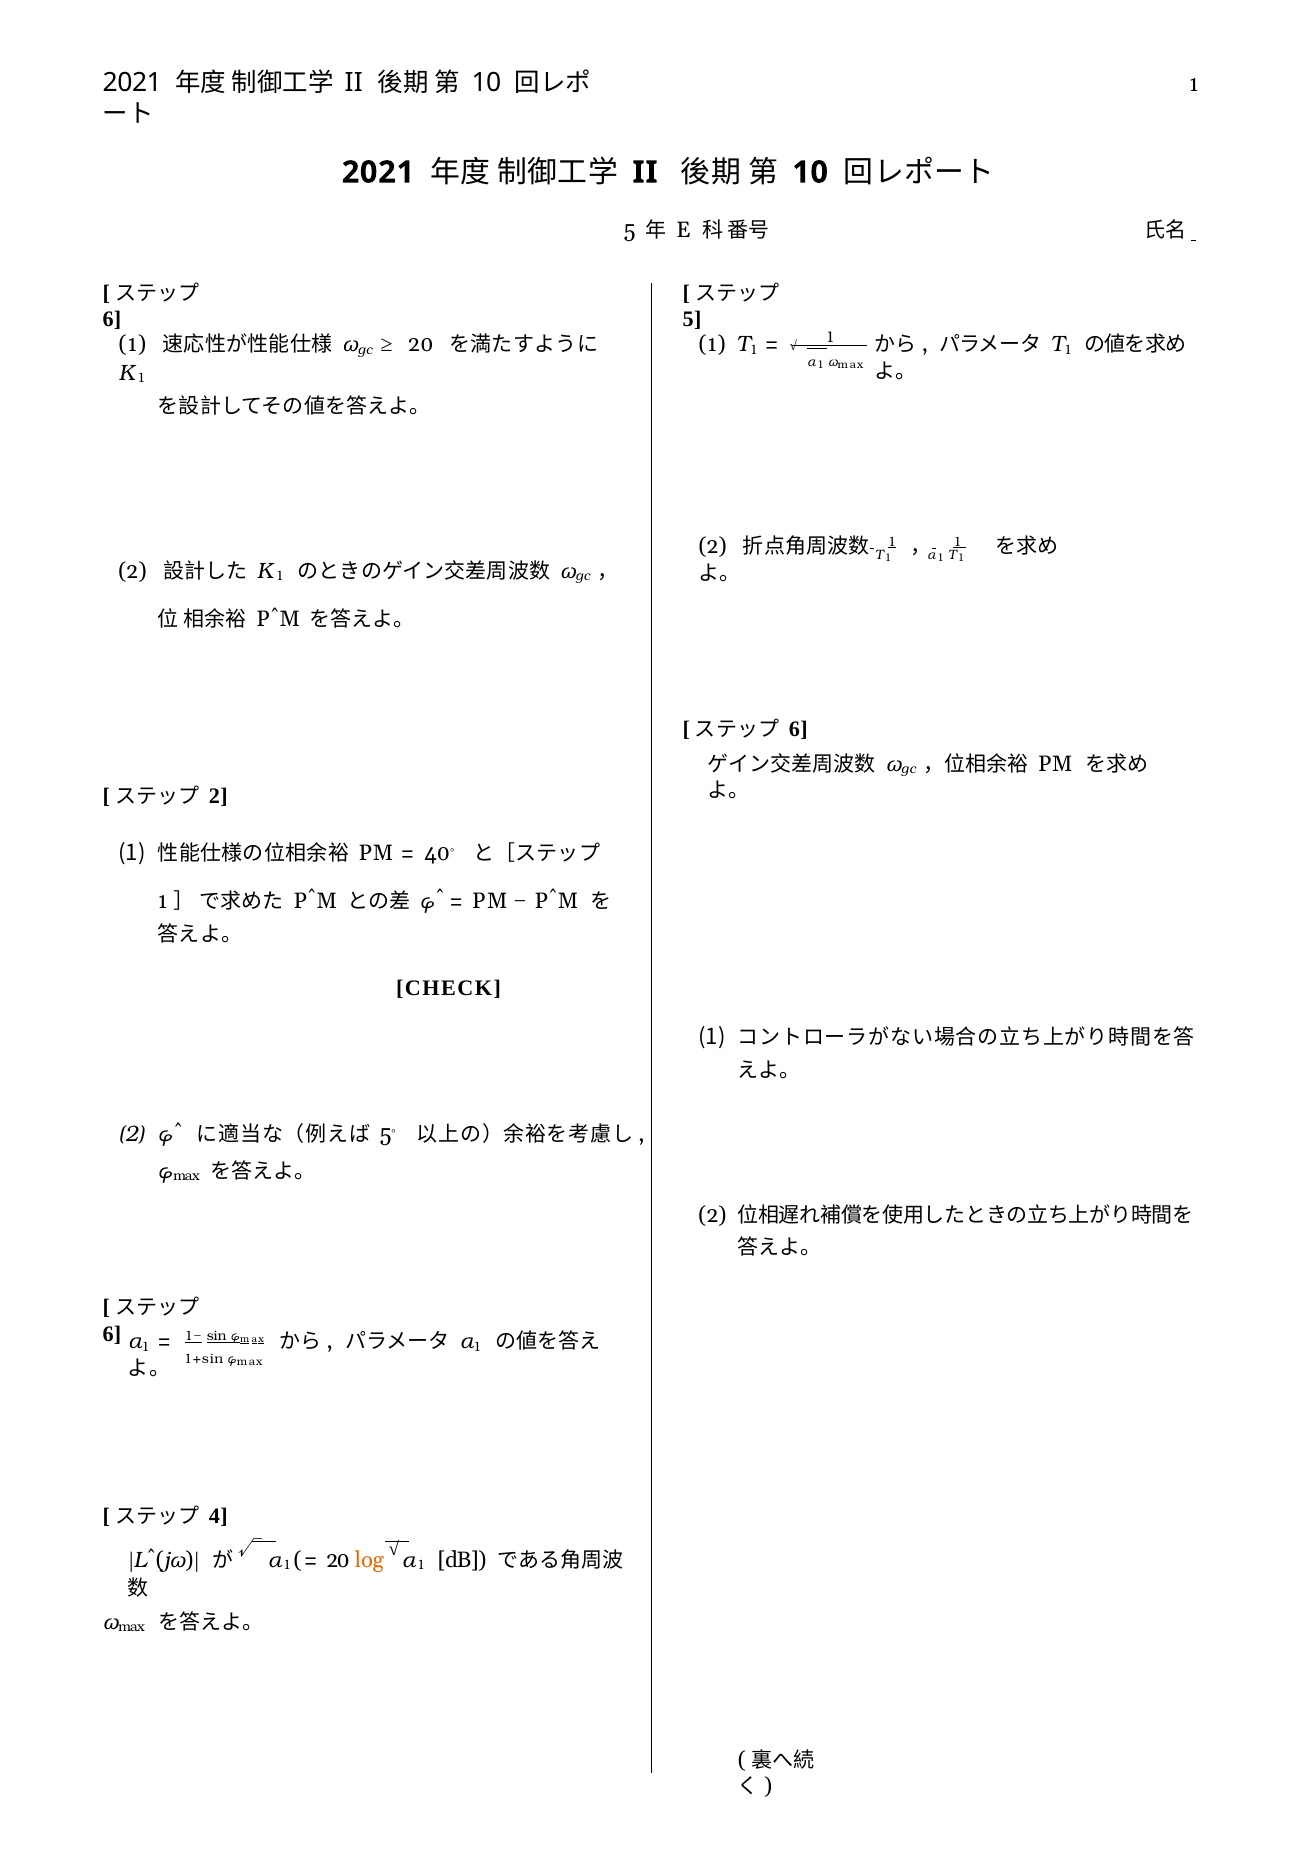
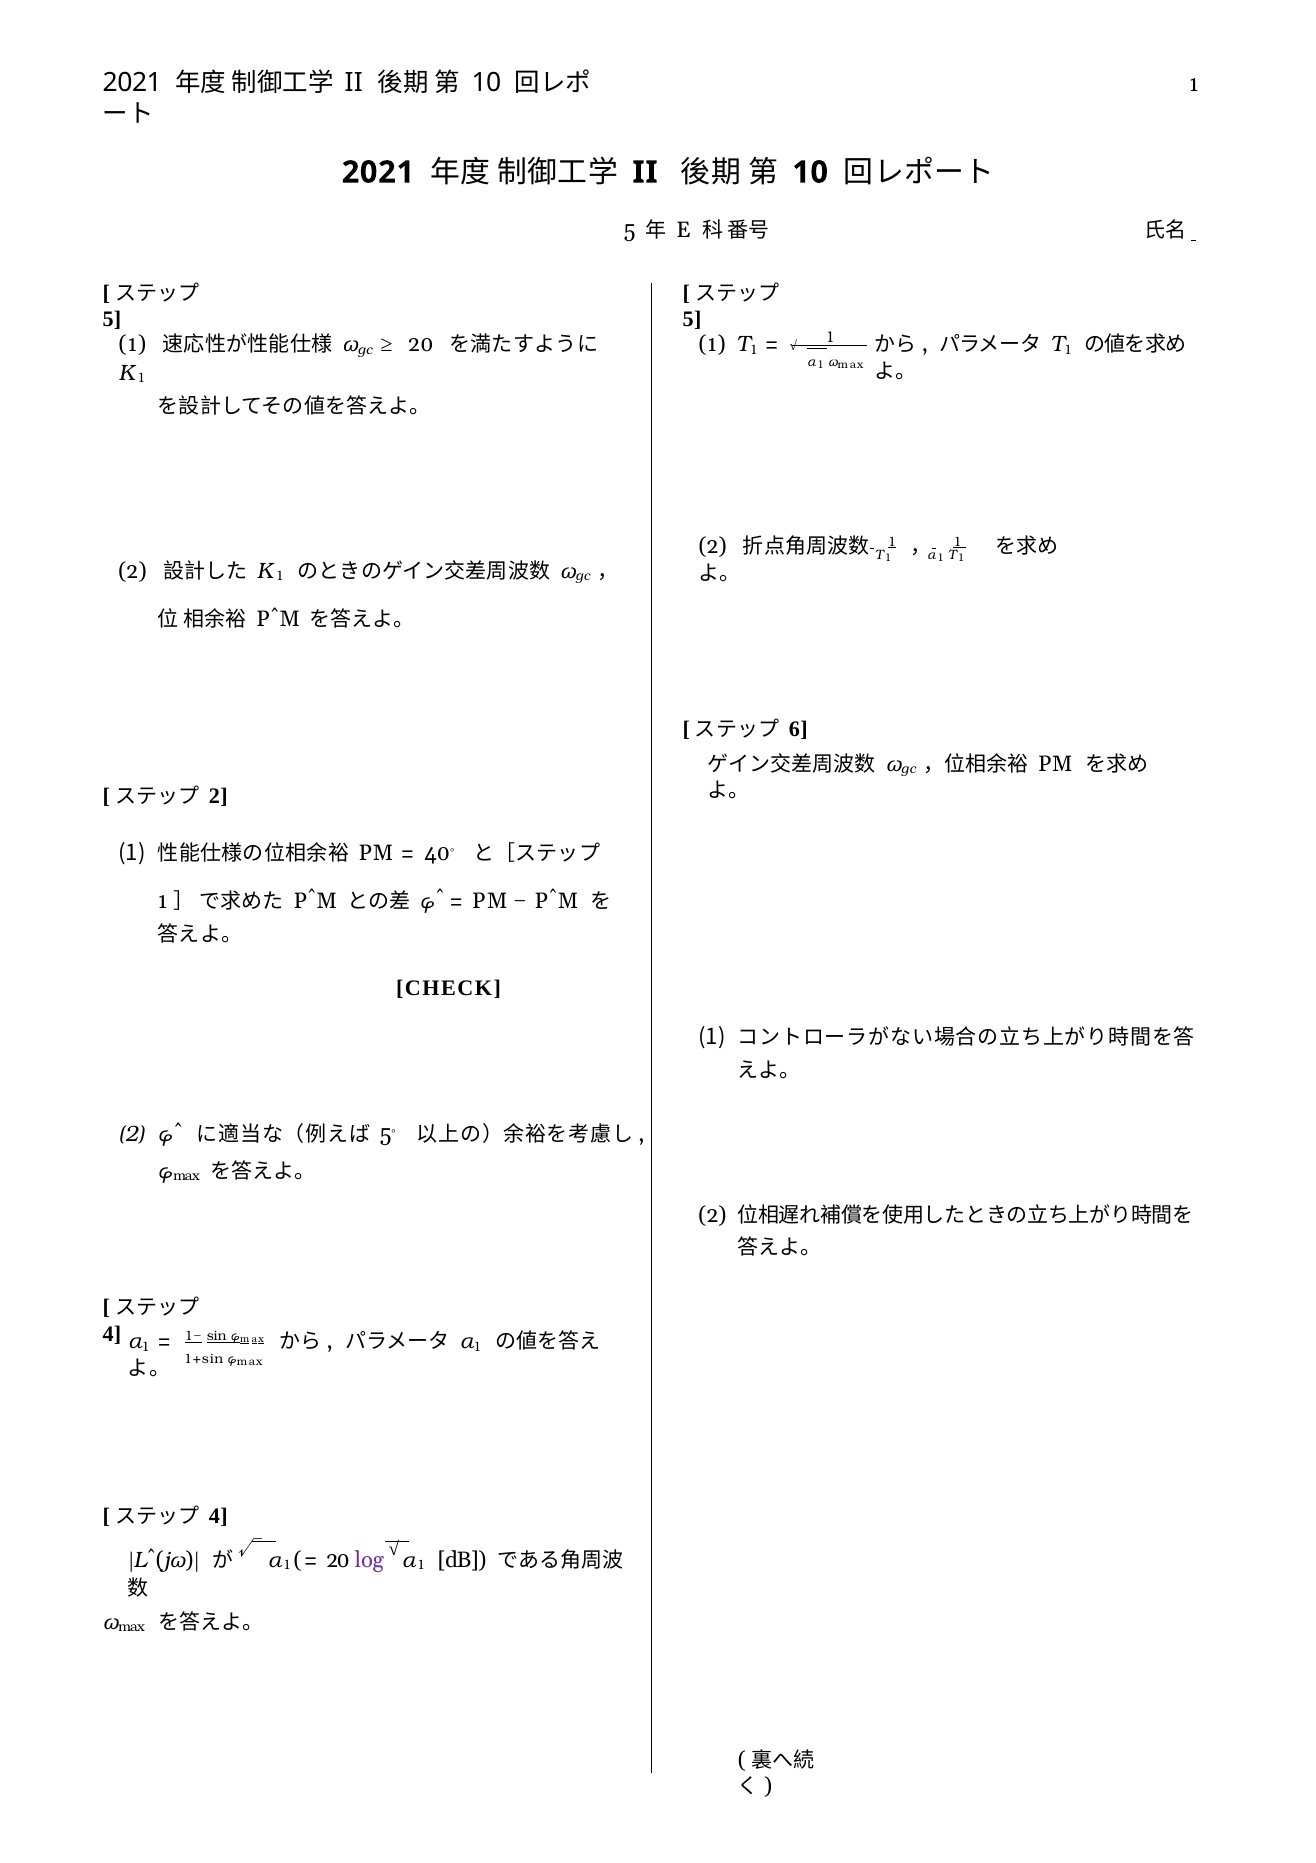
6 at (112, 319): 6 -> 5
6 at (112, 1334): 6 -> 4
log colour: orange -> purple
